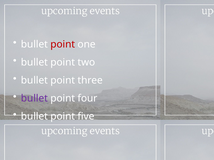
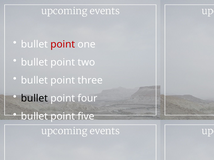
bullet at (34, 99) colour: purple -> black
